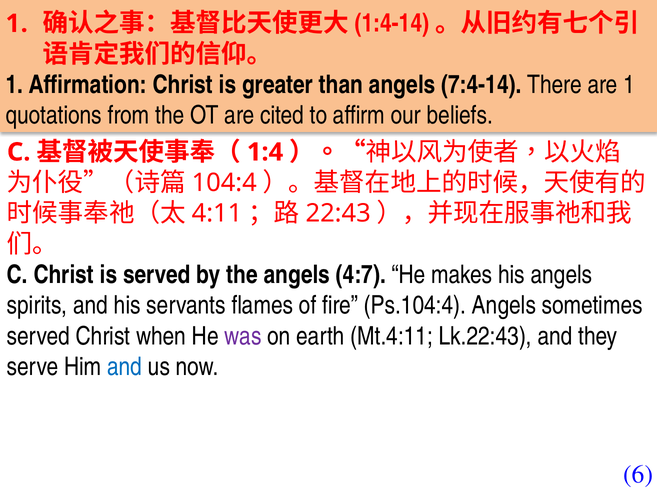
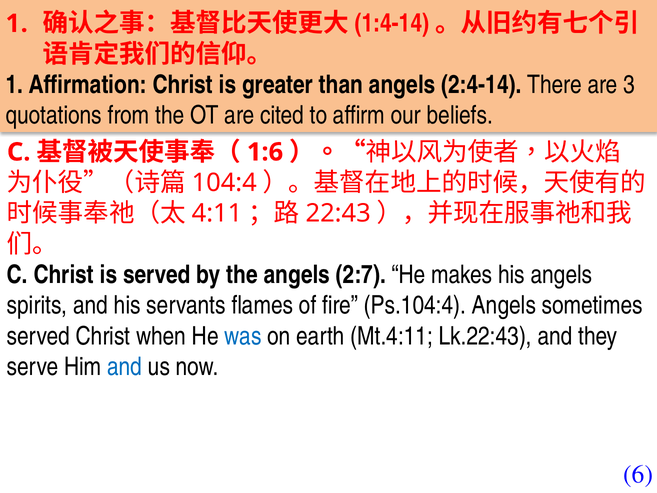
7:4-14: 7:4-14 -> 2:4-14
are 1: 1 -> 3
1:4: 1:4 -> 1:6
4:7: 4:7 -> 2:7
was colour: purple -> blue
